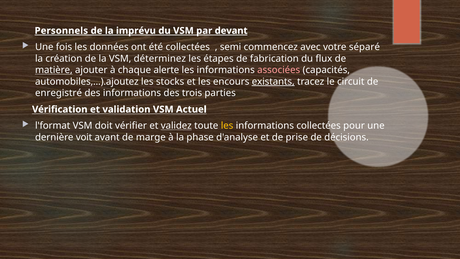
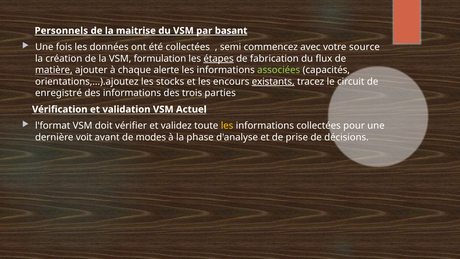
imprévu: imprévu -> maitrise
devant: devant -> basant
séparé: séparé -> source
déterminez: déterminez -> formulation
étapes underline: none -> present
associées colour: pink -> light green
automobiles,...).ajoutez: automobiles,...).ajoutez -> orientations,...).ajoutez
validez underline: present -> none
marge: marge -> modes
